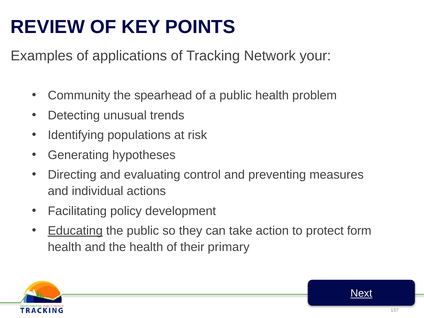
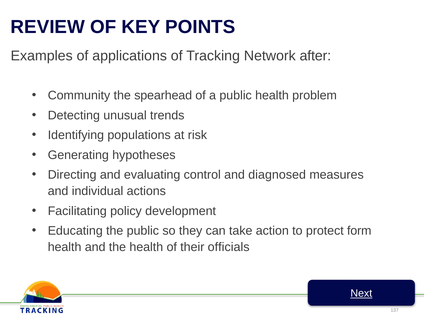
your: your -> after
preventing: preventing -> diagnosed
Educating underline: present -> none
primary: primary -> officials
